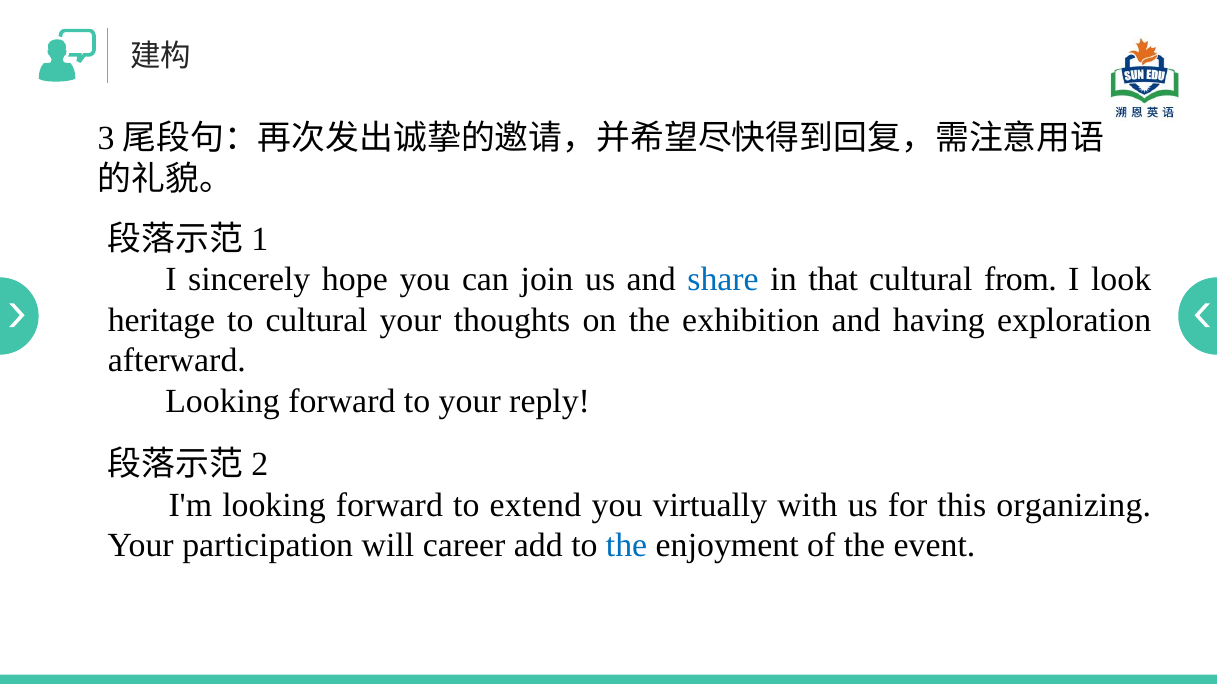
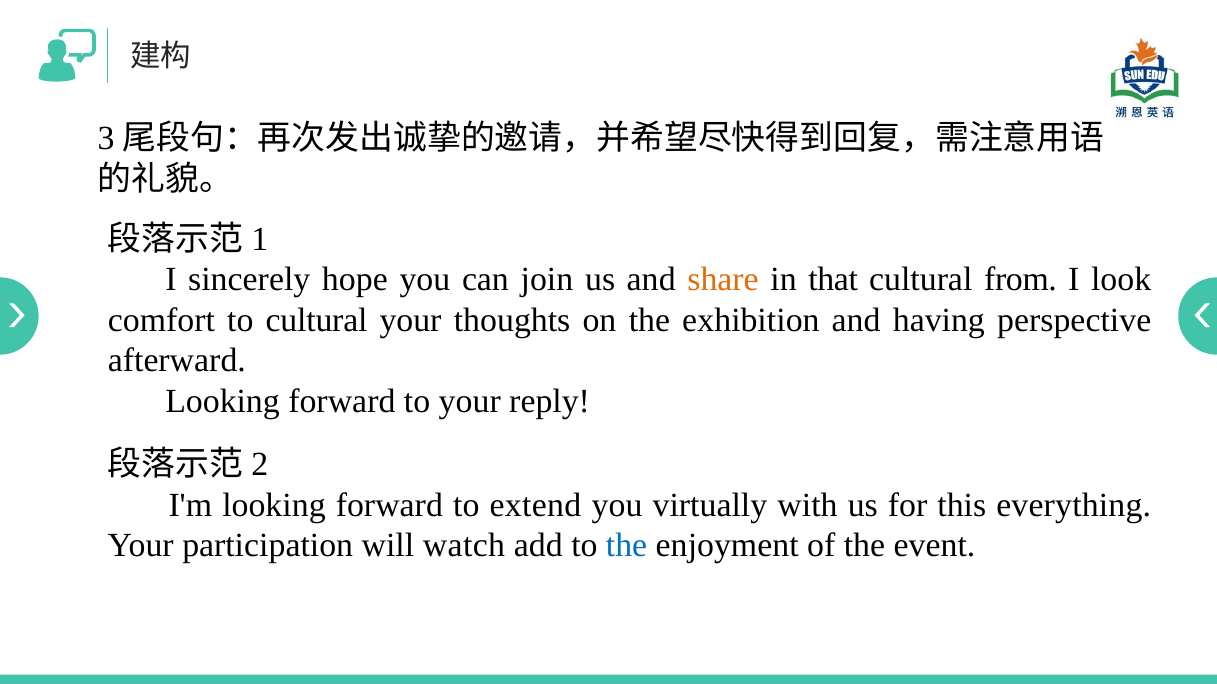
share colour: blue -> orange
heritage: heritage -> comfort
exploration: exploration -> perspective
organizing: organizing -> everything
career: career -> watch
